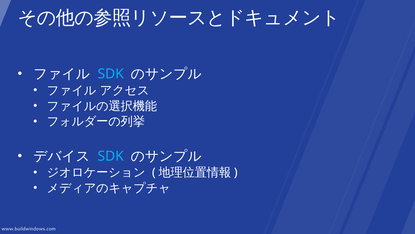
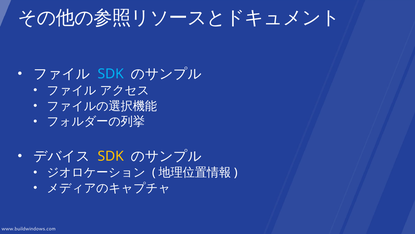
SDK at (111, 156) colour: light blue -> yellow
